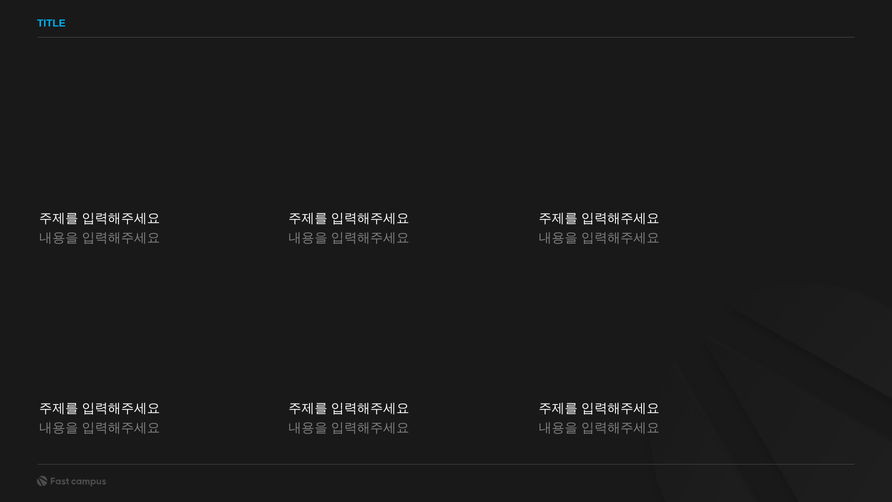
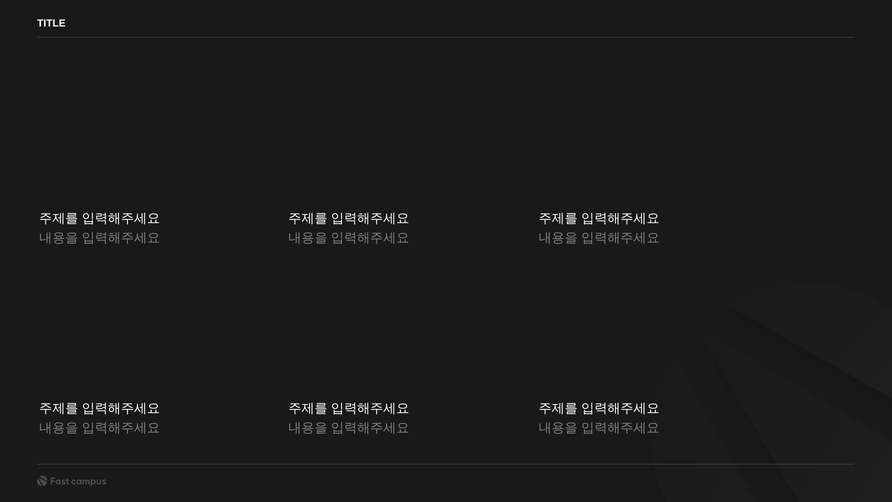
TITLE colour: light blue -> white
